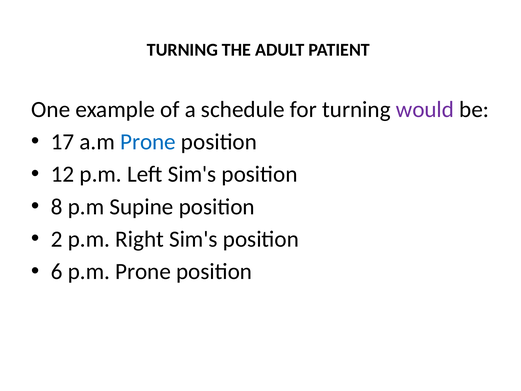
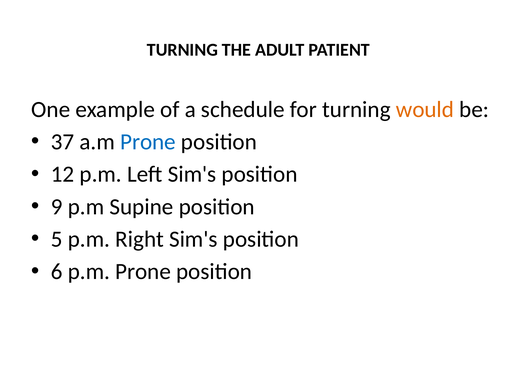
would colour: purple -> orange
17: 17 -> 37
8: 8 -> 9
2: 2 -> 5
